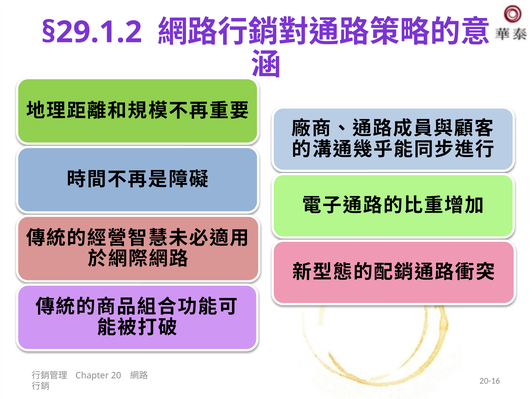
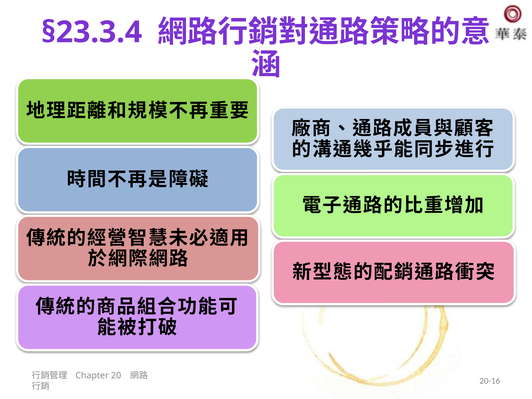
§29.1.2: §29.1.2 -> §23.3.4
